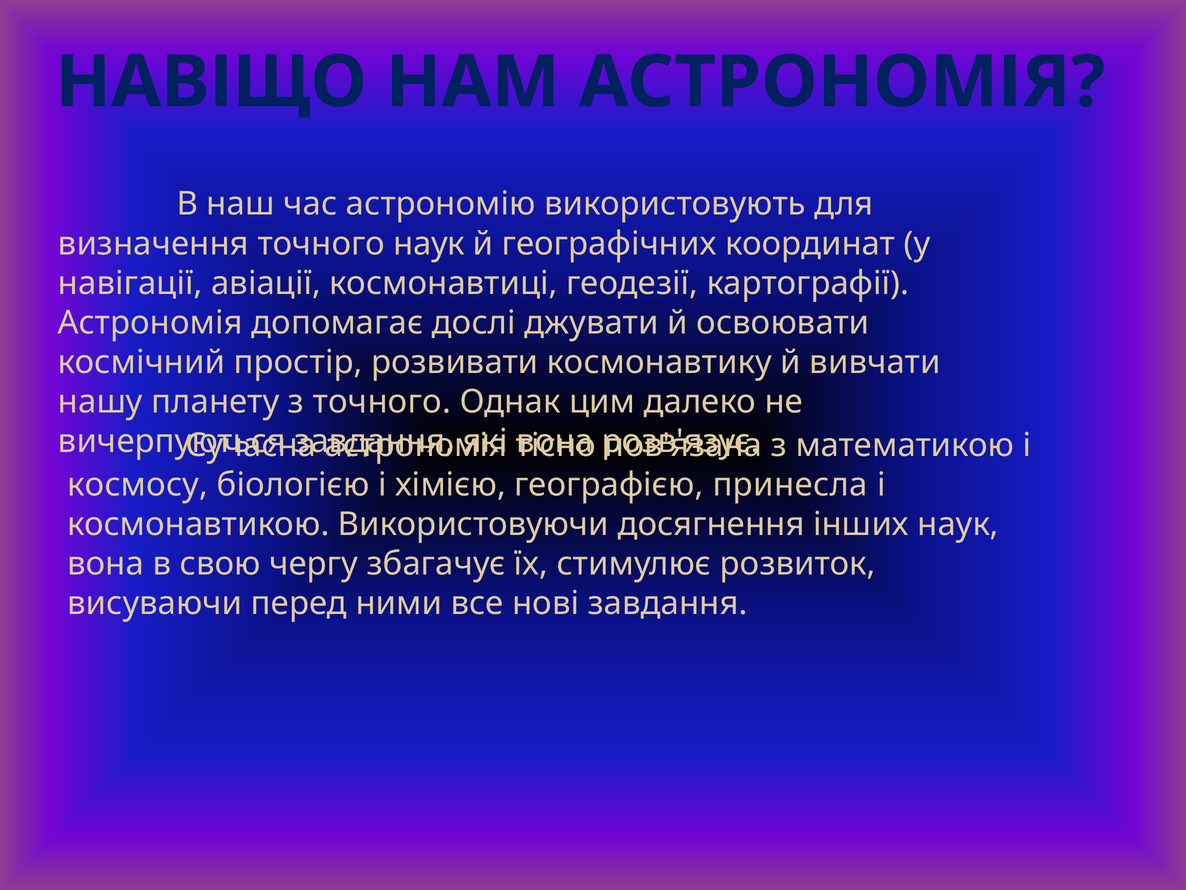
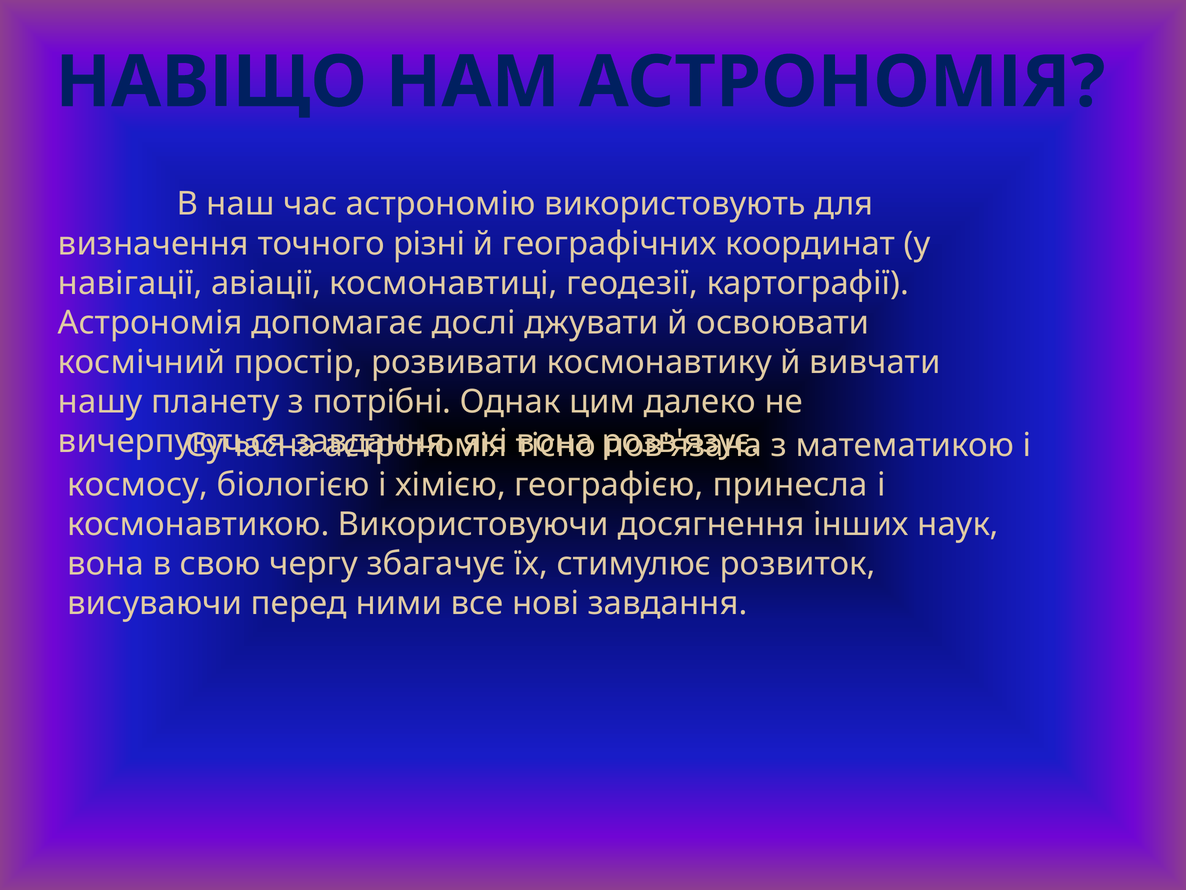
точного наук: наук -> різні
з точного: точного -> потрібні
